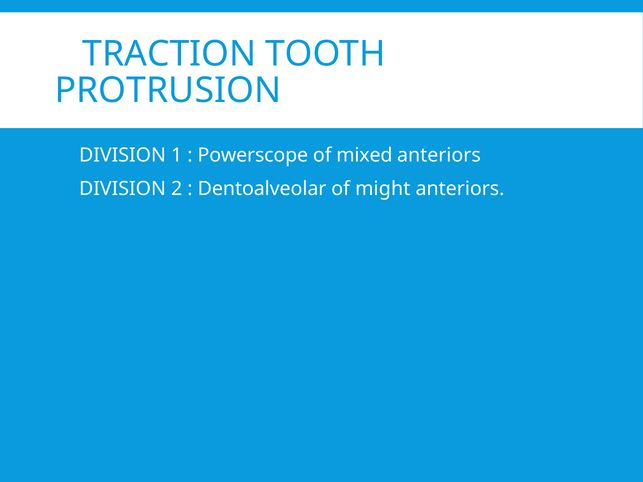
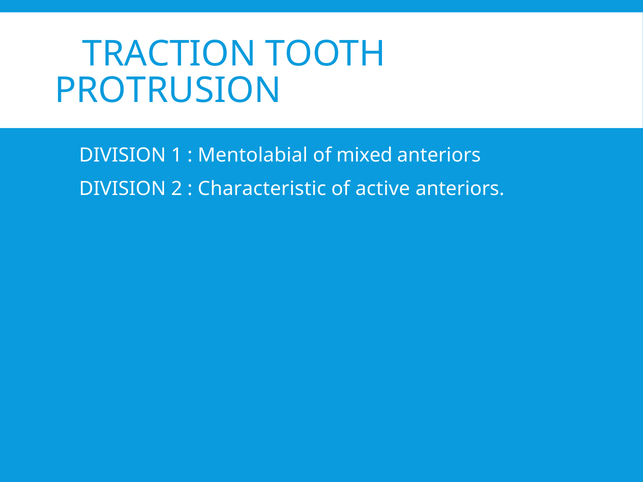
Powerscope: Powerscope -> Mentolabial
Dentoalveolar: Dentoalveolar -> Characteristic
might: might -> active
